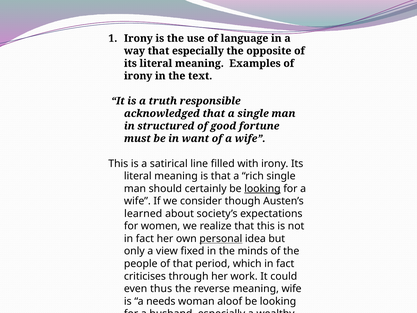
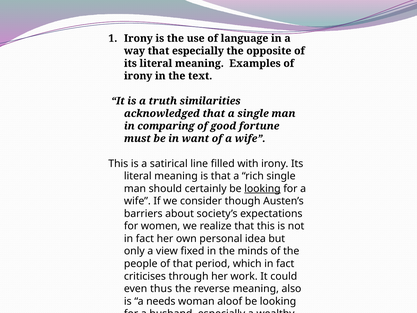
responsible: responsible -> similarities
structured: structured -> comparing
learned: learned -> barriers
personal underline: present -> none
meaning wife: wife -> also
